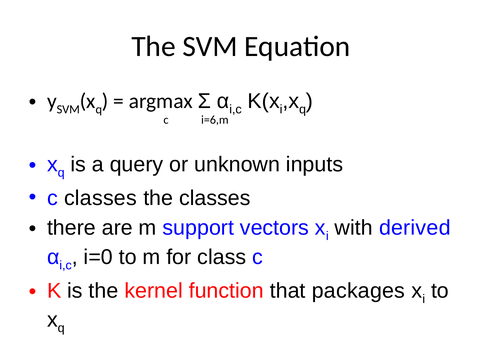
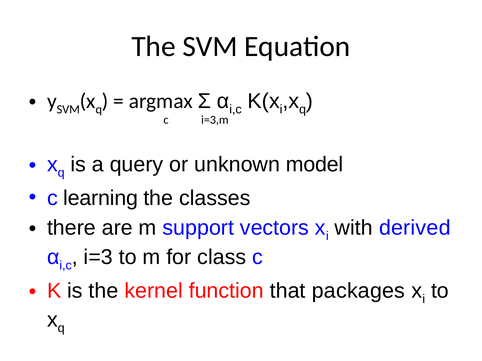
i=6,m: i=6,m -> i=3,m
inputs: inputs -> model
c classes: classes -> learning
i=0: i=0 -> i=3
